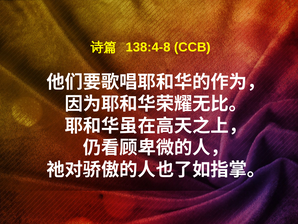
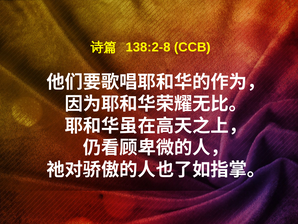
138:4-8: 138:4-8 -> 138:2-8
